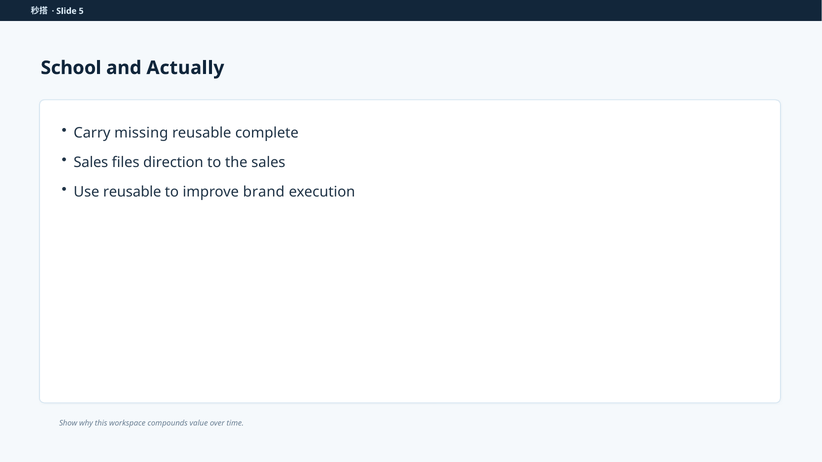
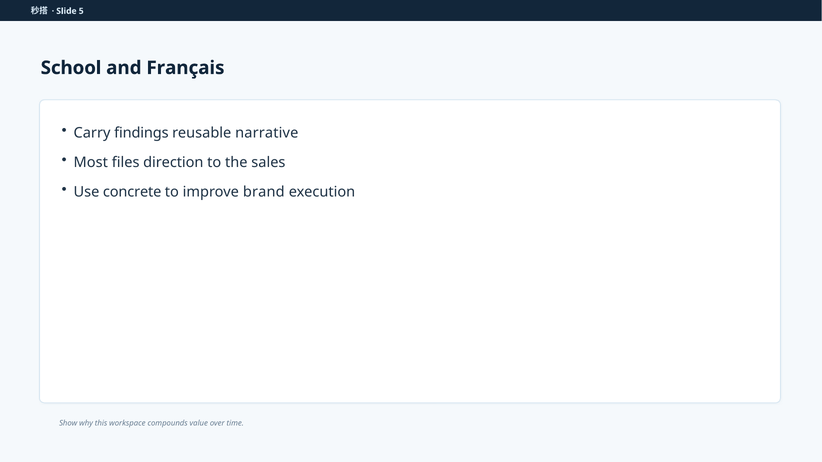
Actually: Actually -> Français
missing: missing -> findings
complete: complete -> narrative
Sales at (91, 162): Sales -> Most
Use reusable: reusable -> concrete
